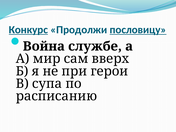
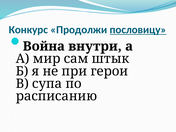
Конкурс underline: present -> none
службе: службе -> внутри
вверх: вверх -> штык
